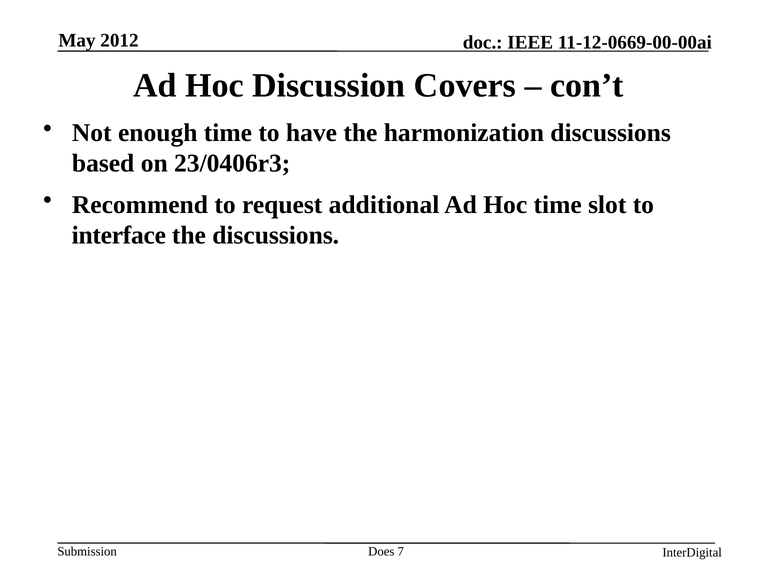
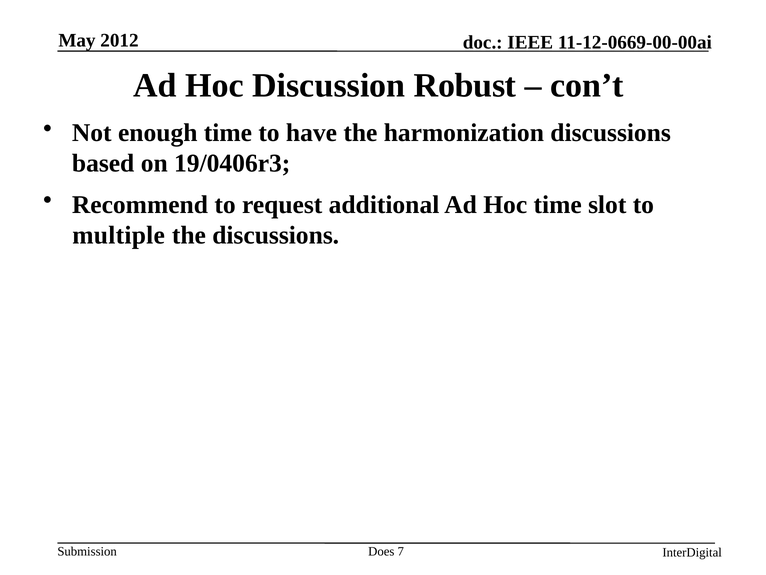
Covers: Covers -> Robust
23/0406r3: 23/0406r3 -> 19/0406r3
interface: interface -> multiple
